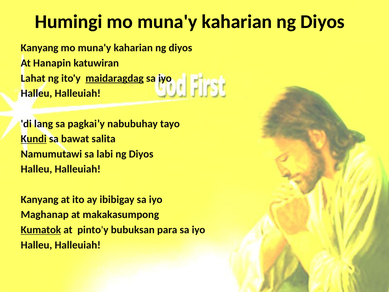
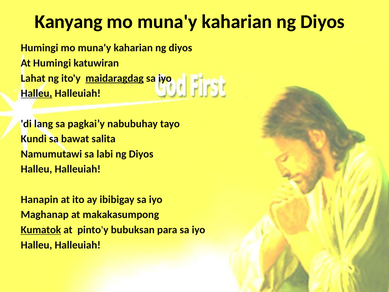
Humingi: Humingi -> Kanyang
Kanyang at (40, 48): Kanyang -> Humingi
At Hanapin: Hanapin -> Humingi
Halleu at (36, 93) underline: none -> present
Kundi underline: present -> none
Kanyang at (40, 199): Kanyang -> Hanapin
